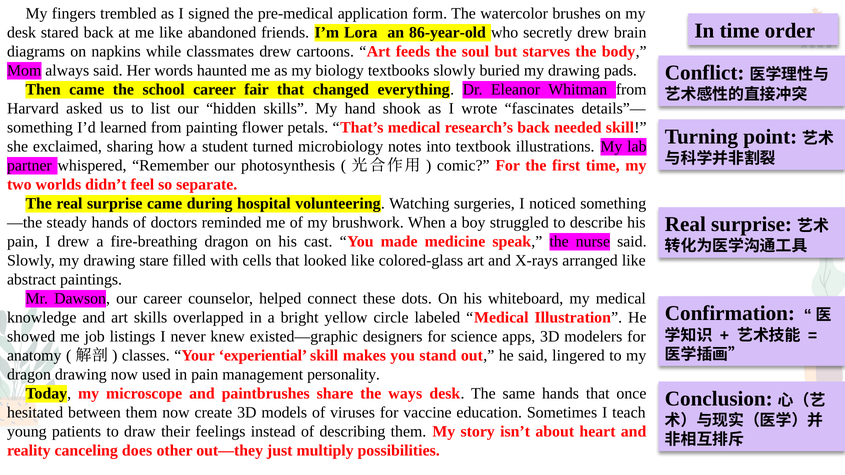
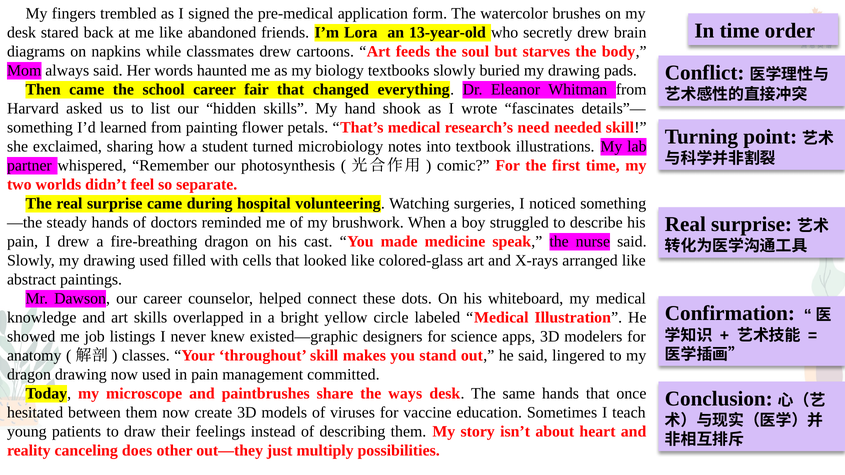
86-year-old: 86-year-old -> 13-year-old
research’s back: back -> need
drawing stare: stare -> used
experiential: experiential -> throughout
personality: personality -> committed
